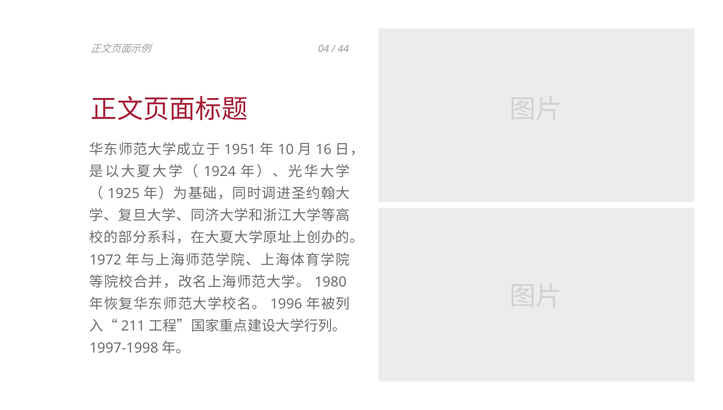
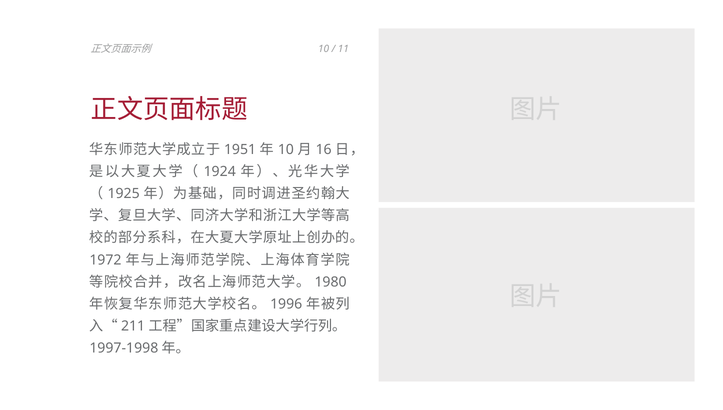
04 at (324, 49): 04 -> 10
44: 44 -> 11
